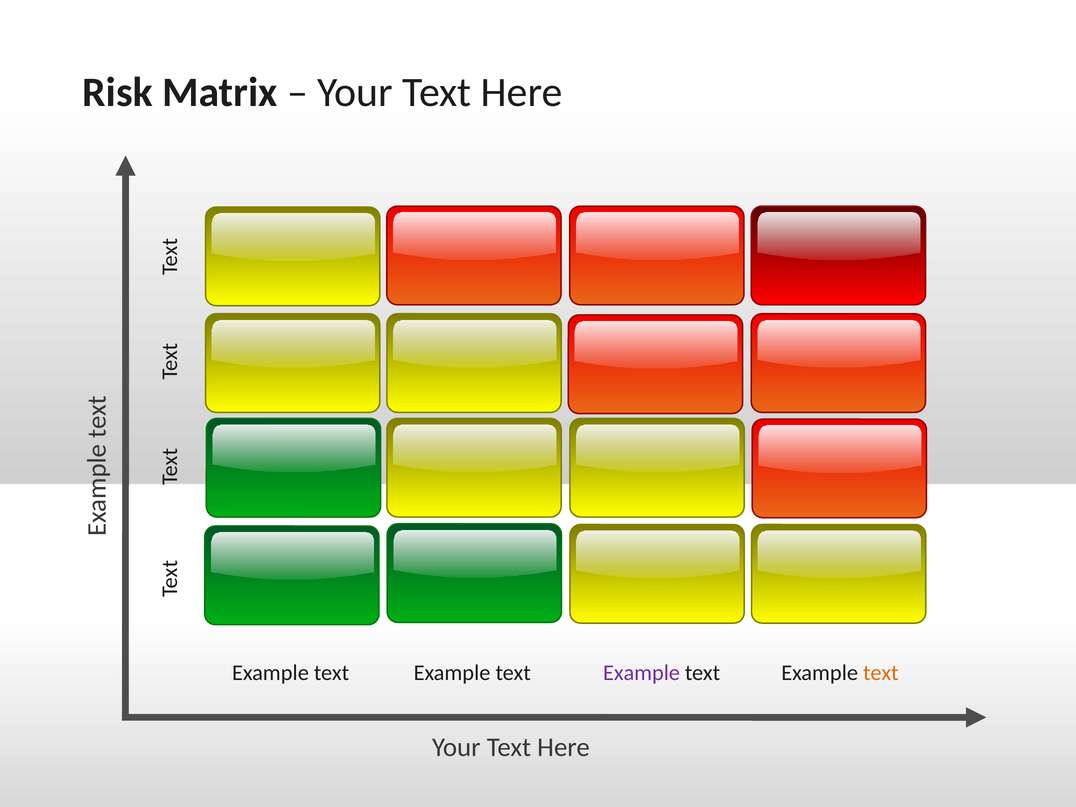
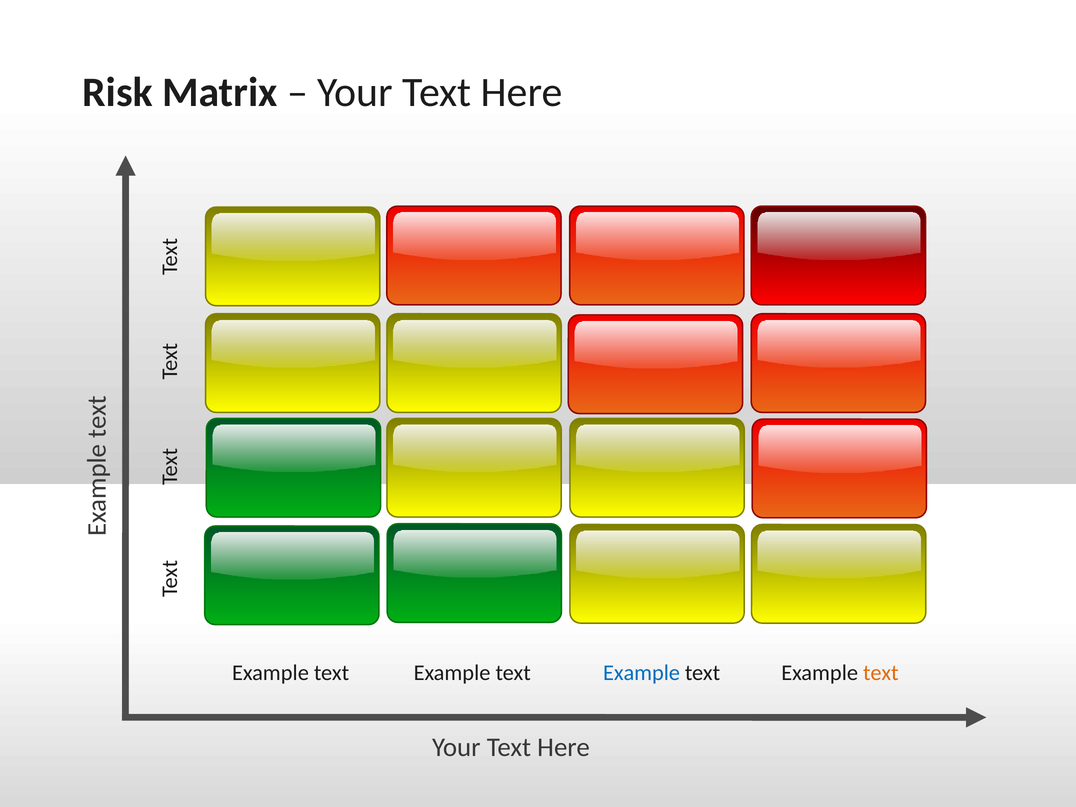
Example at (642, 673) colour: purple -> blue
